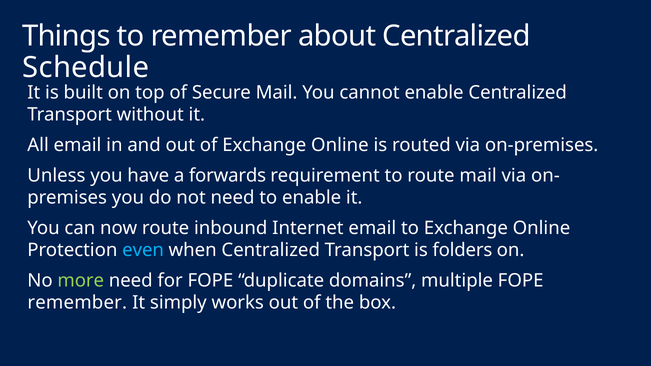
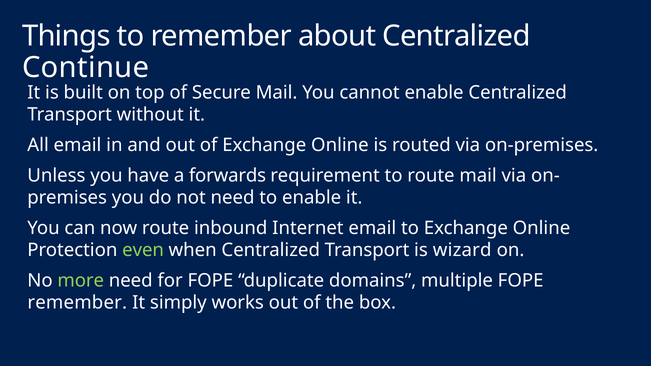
Schedule: Schedule -> Continue
even colour: light blue -> light green
folders: folders -> wizard
